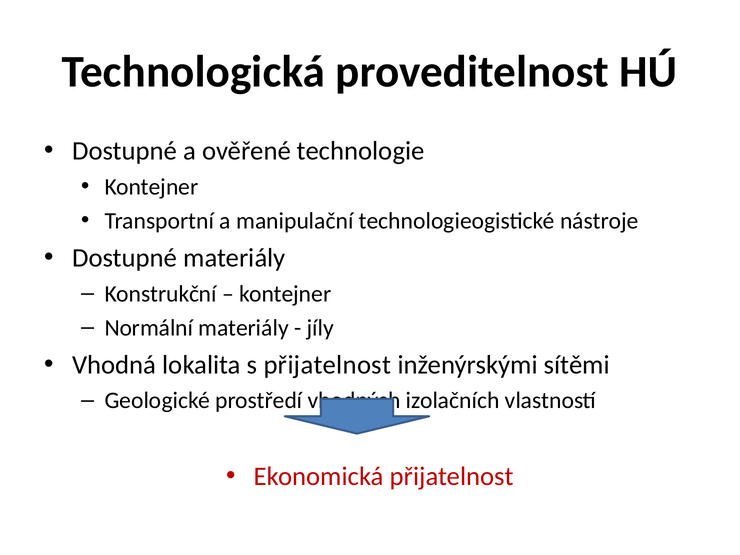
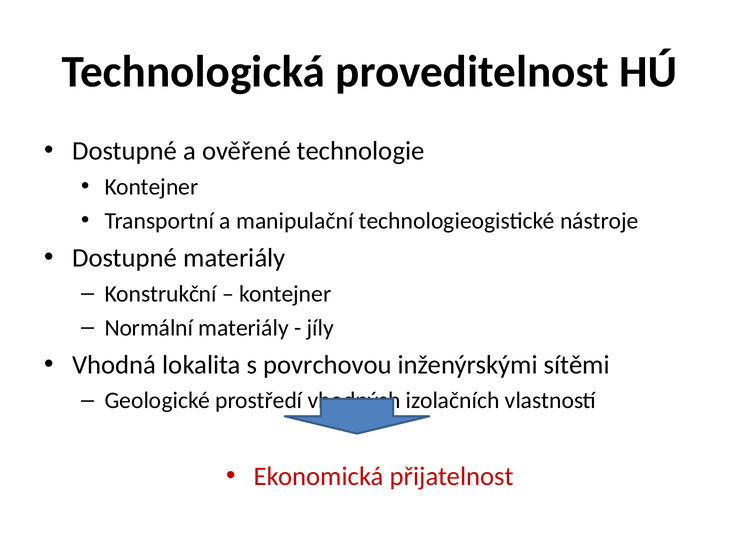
s přijatelnost: přijatelnost -> povrchovou
